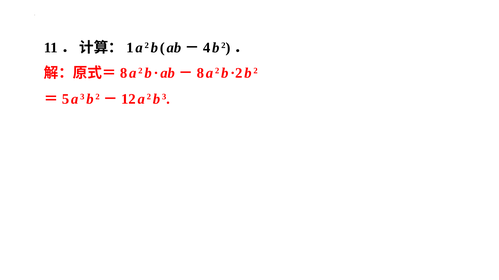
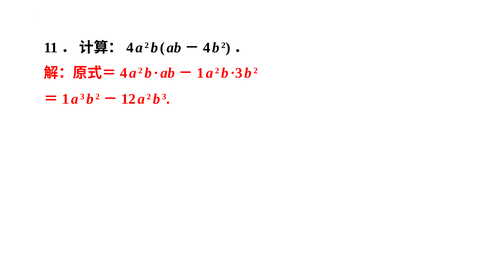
1 at (130, 48): 1 -> 4
8 at (124, 73): 8 -> 4
8 at (200, 73): 8 -> 1
·2: ·2 -> ·3
5 at (65, 99): 5 -> 1
